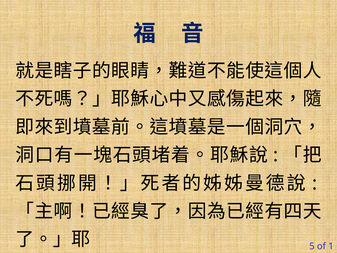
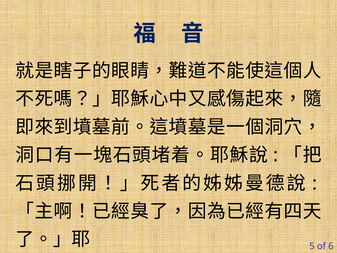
1: 1 -> 6
